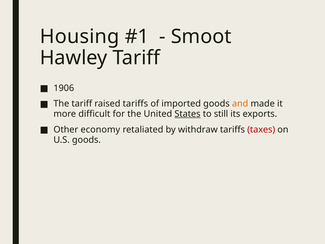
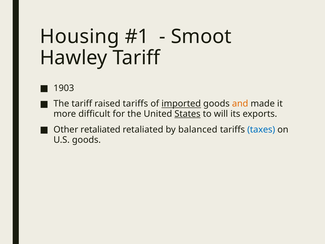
1906: 1906 -> 1903
imported underline: none -> present
still: still -> will
Other economy: economy -> retaliated
withdraw: withdraw -> balanced
taxes colour: red -> blue
